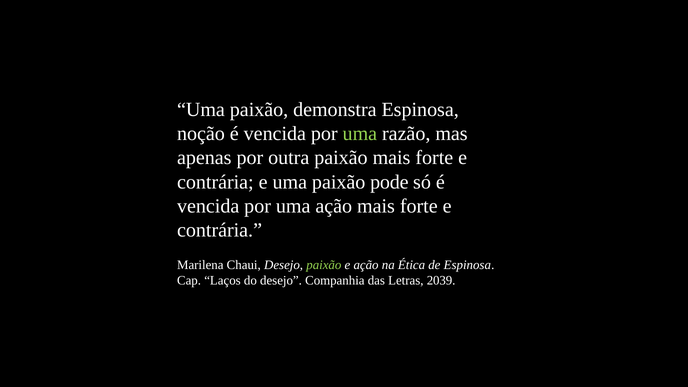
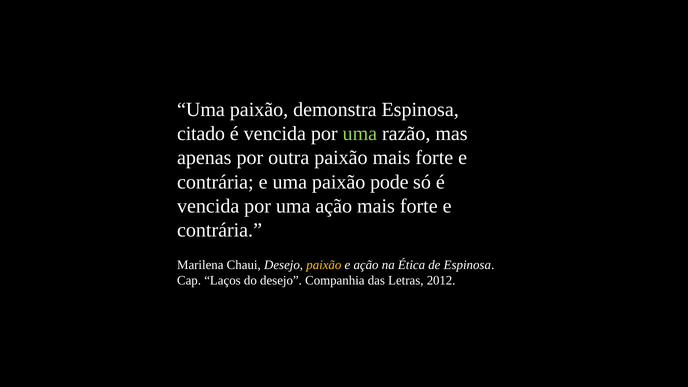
noção: noção -> citado
paixão at (324, 265) colour: light green -> yellow
2039: 2039 -> 2012
